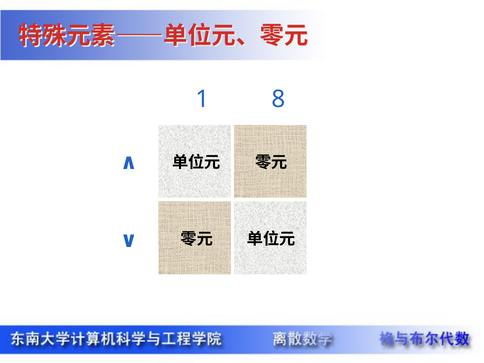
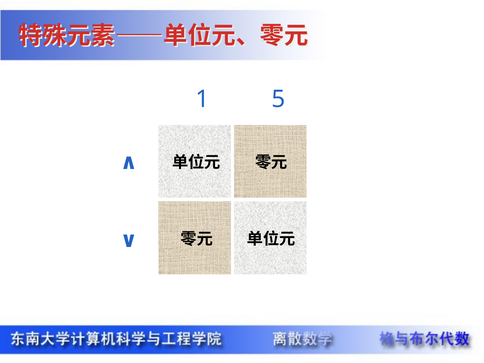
8: 8 -> 5
